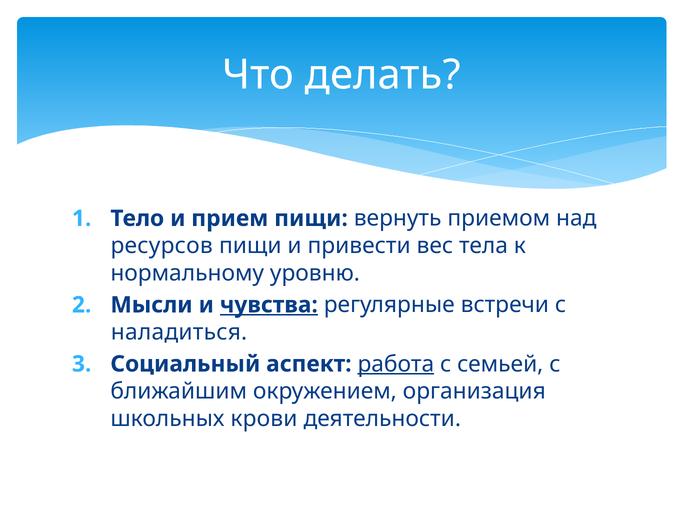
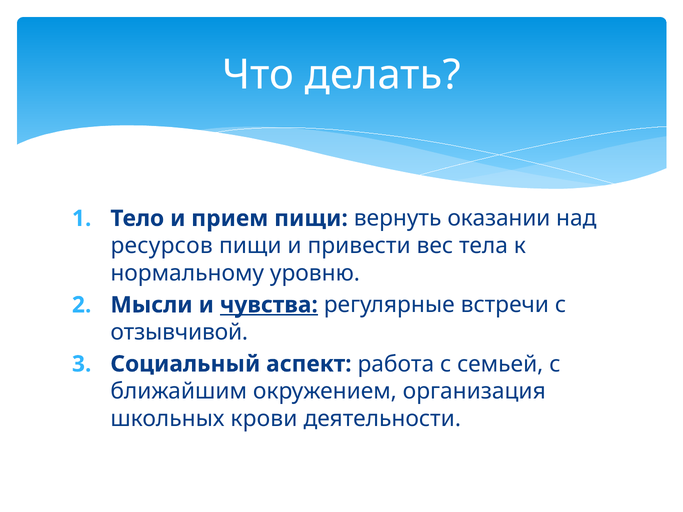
приемом: приемом -> оказании
наладиться: наладиться -> отзывчивой
работа underline: present -> none
